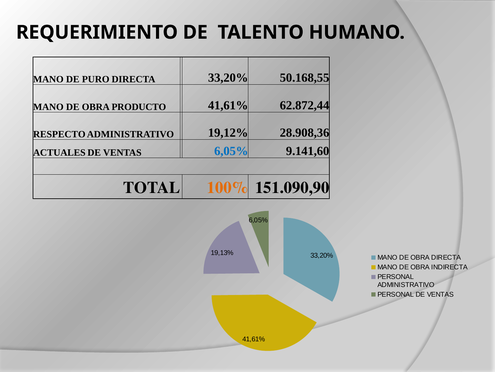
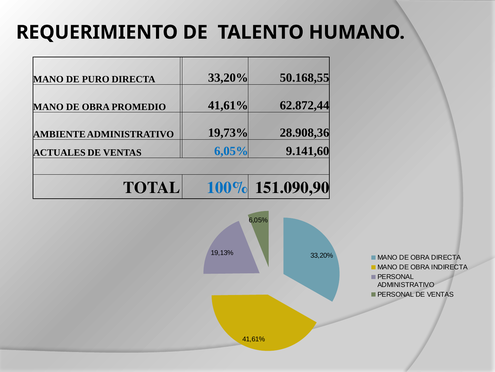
PRODUCTO: PRODUCTO -> PROMEDIO
RESPECTO: RESPECTO -> AMBIENTE
19,12%: 19,12% -> 19,73%
100% colour: orange -> blue
